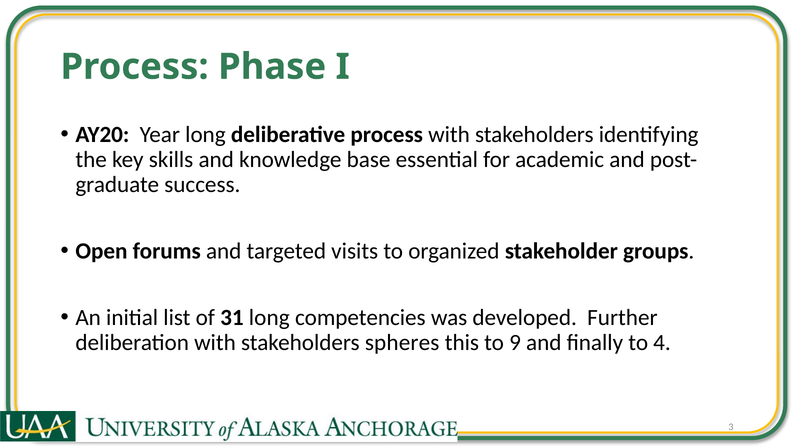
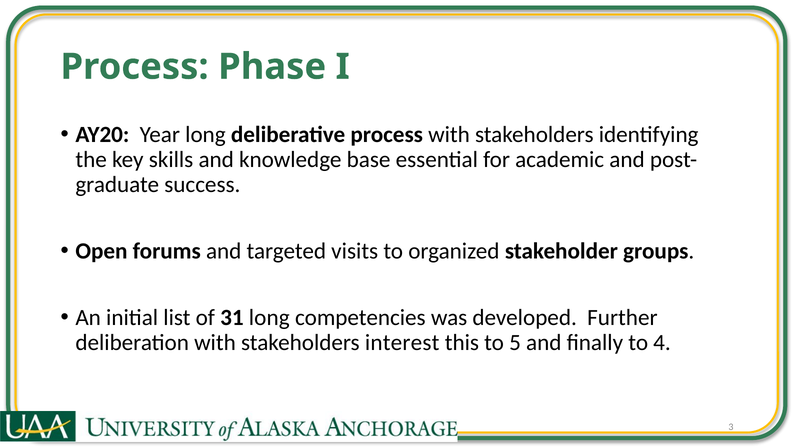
spheres: spheres -> interest
9: 9 -> 5
